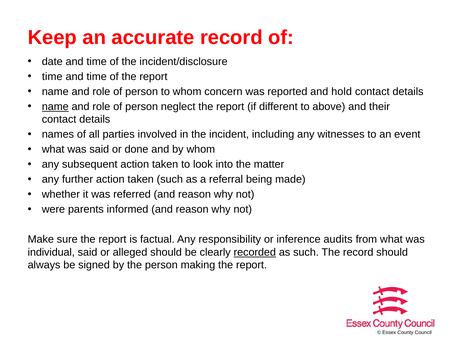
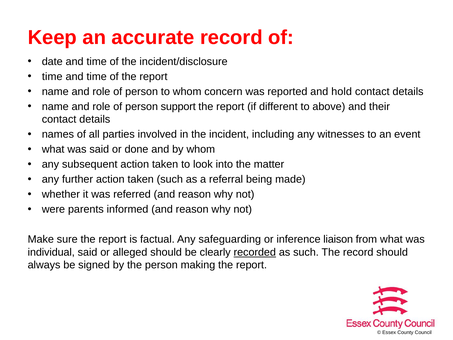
name at (55, 107) underline: present -> none
neglect: neglect -> support
responsibility: responsibility -> safeguarding
audits: audits -> liaison
